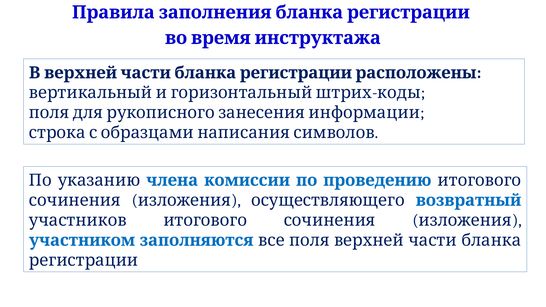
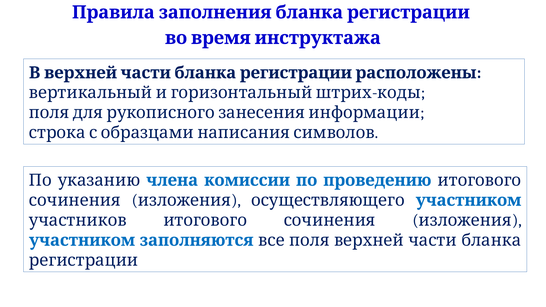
осуществляющего возвратный: возвратный -> участником
